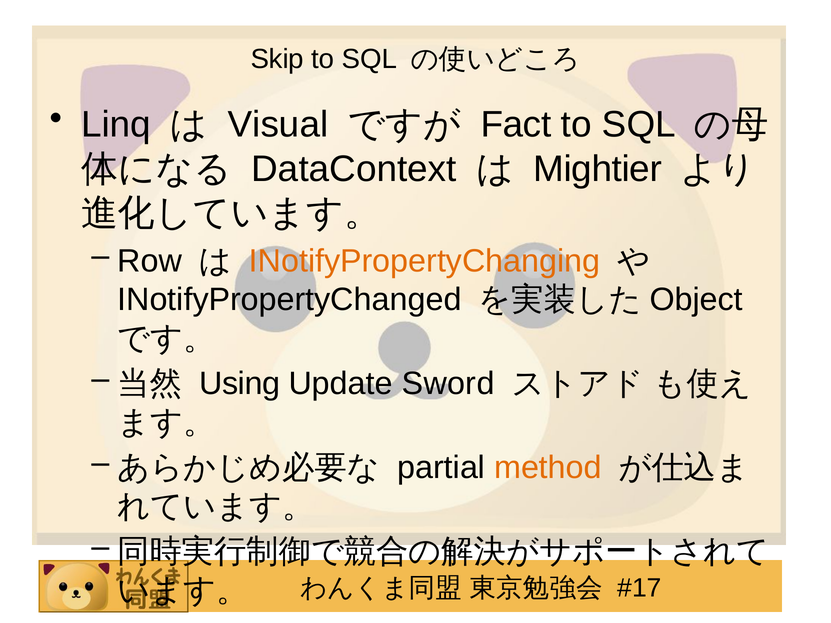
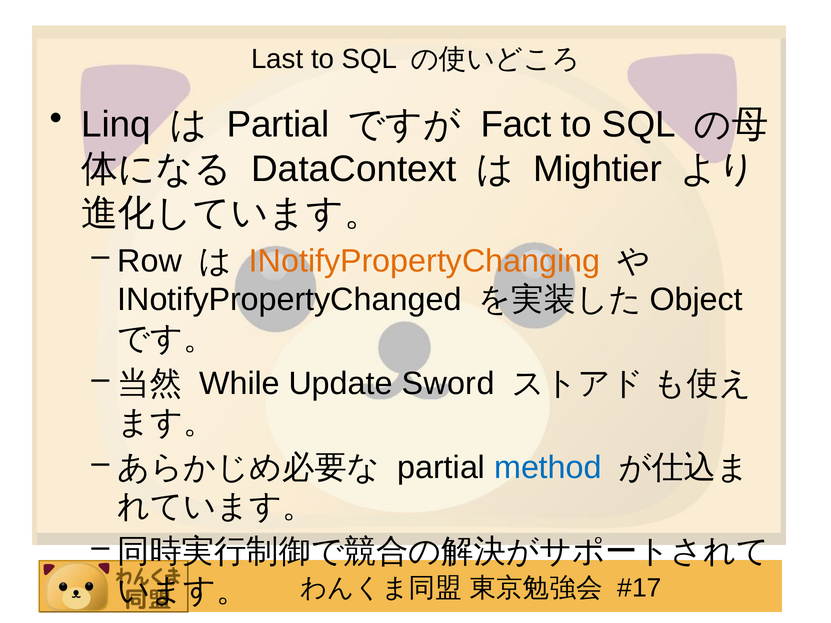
Skip: Skip -> Last
Visual at (278, 125): Visual -> Partial
Using: Using -> While
method colour: orange -> blue
